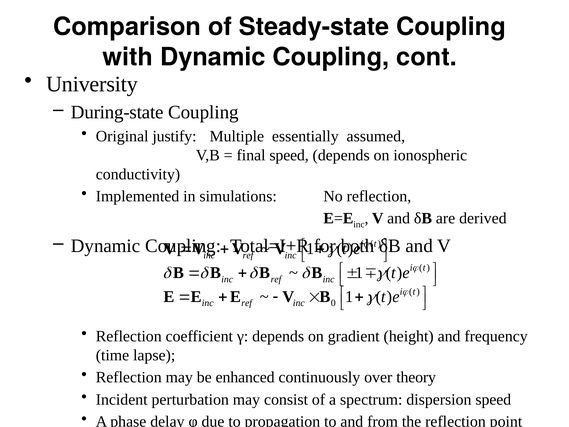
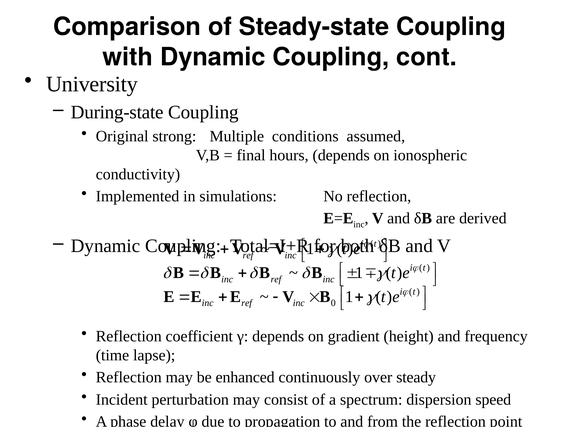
justify: justify -> strong
essentially: essentially -> conditions
final speed: speed -> hours
theory: theory -> steady
